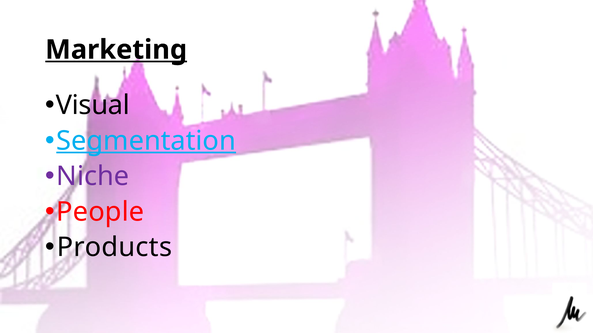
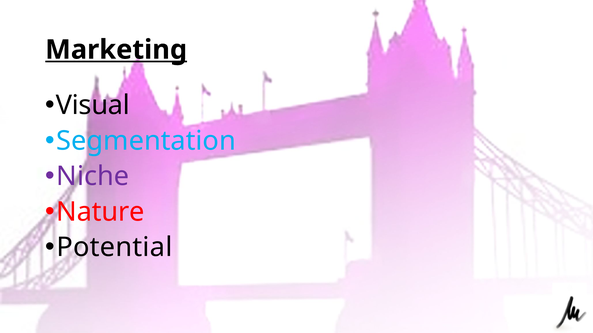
Segmentation underline: present -> none
People: People -> Nature
Products: Products -> Potential
